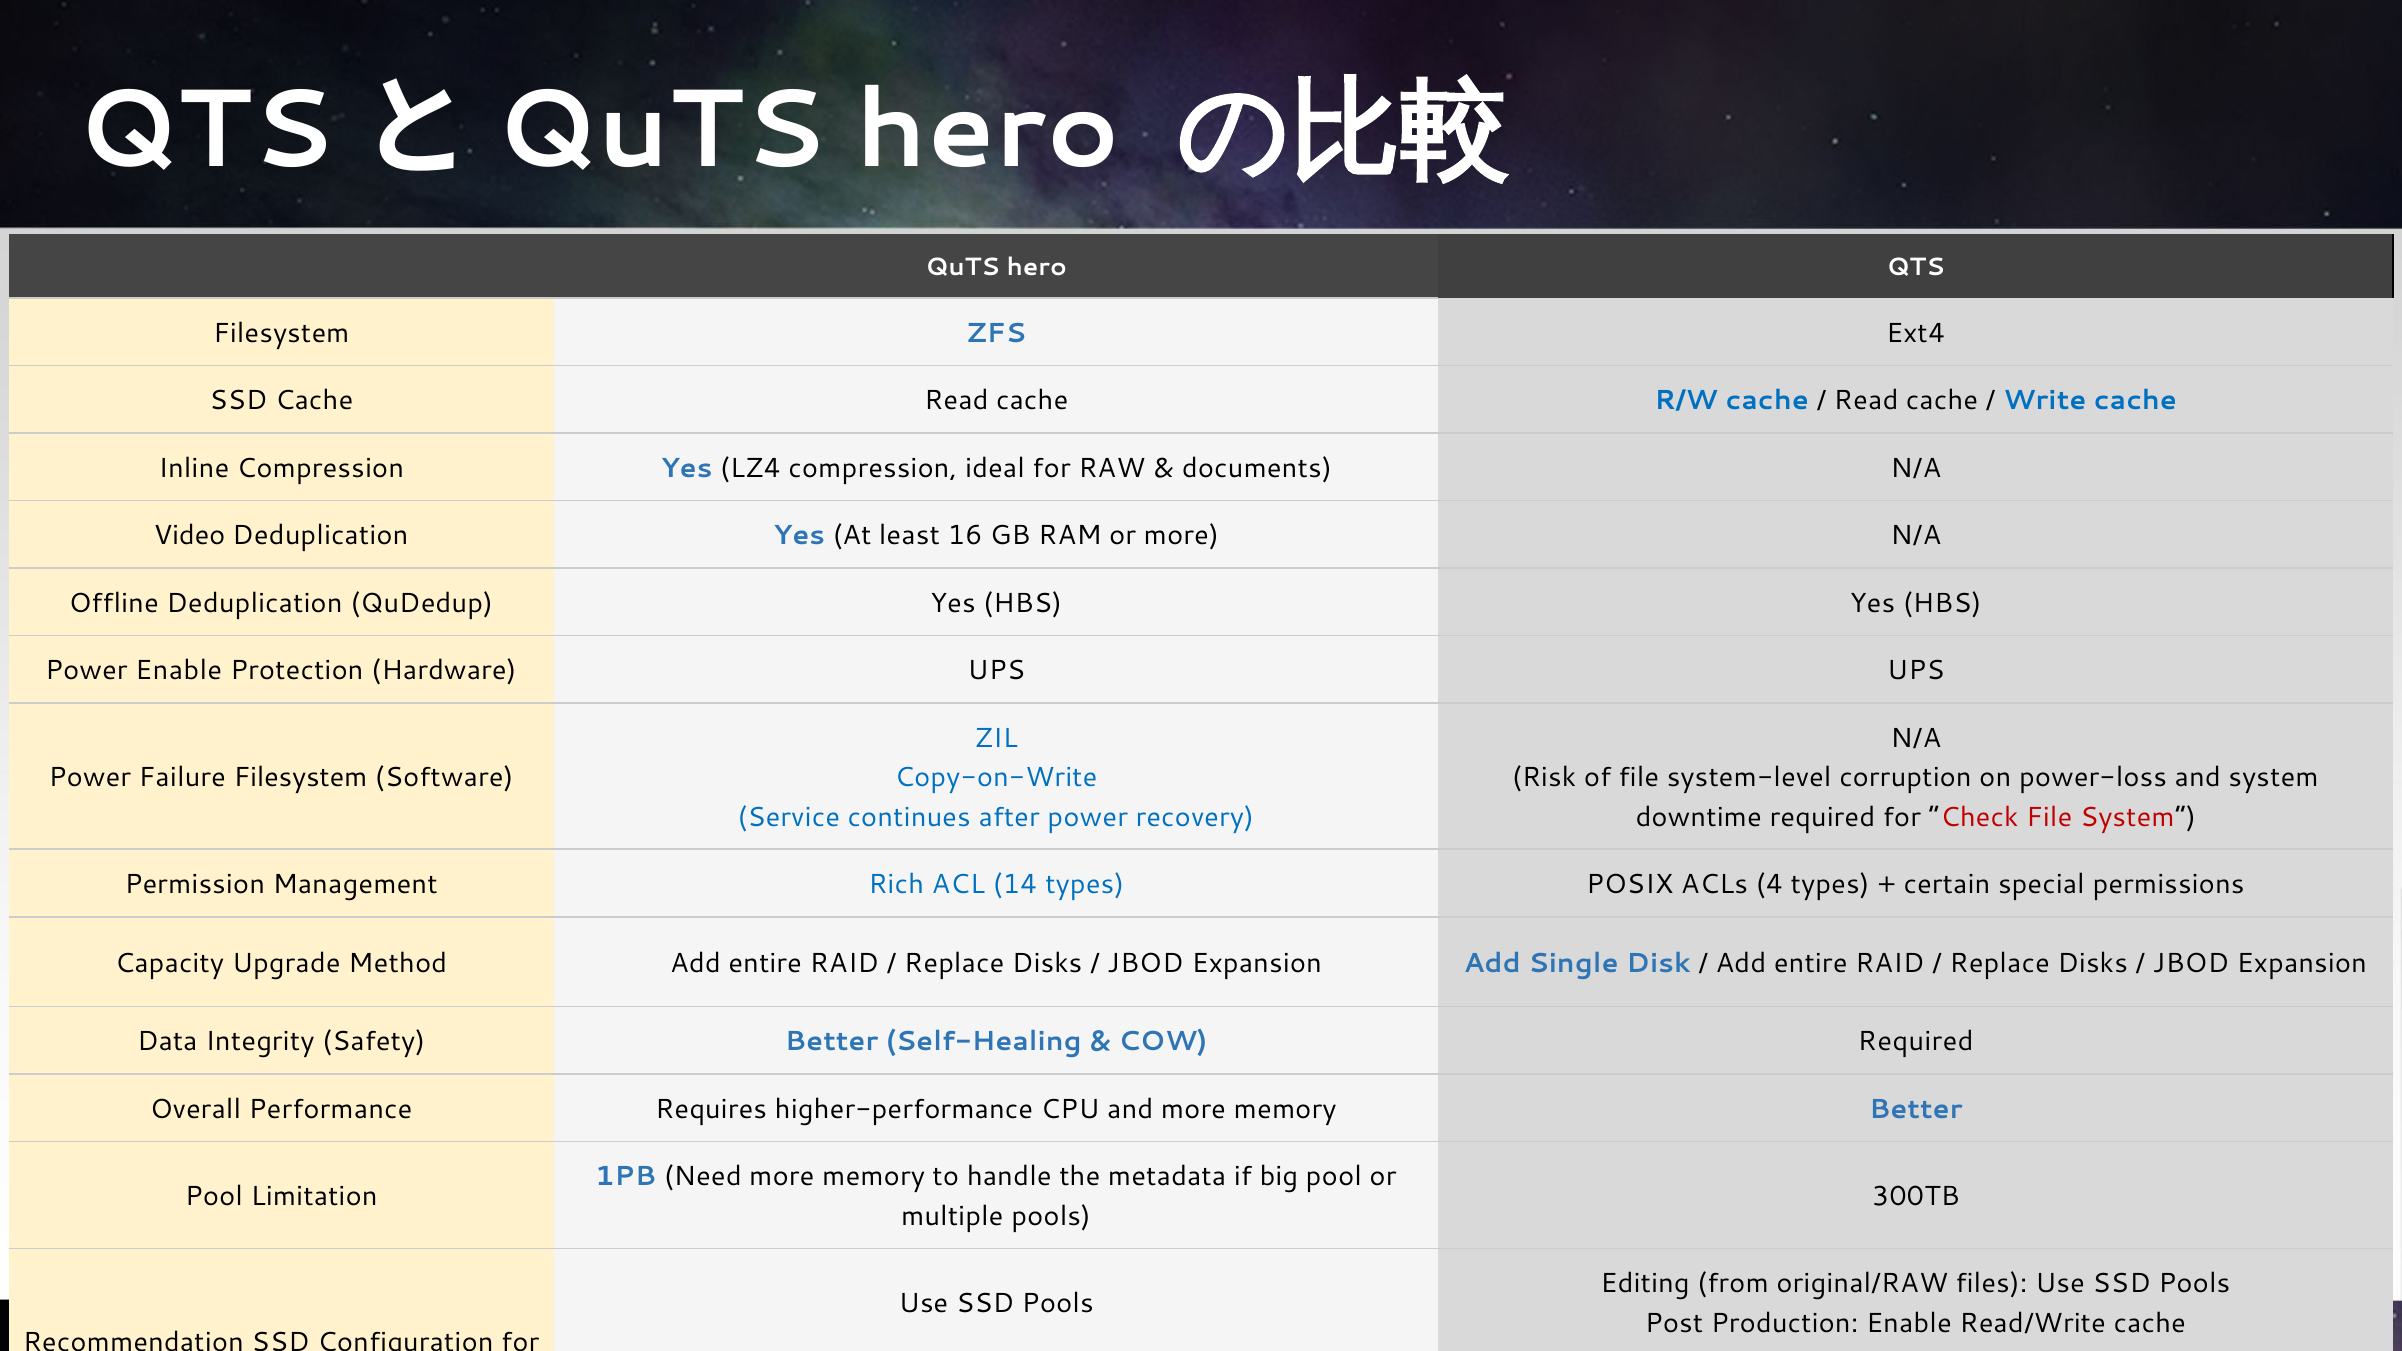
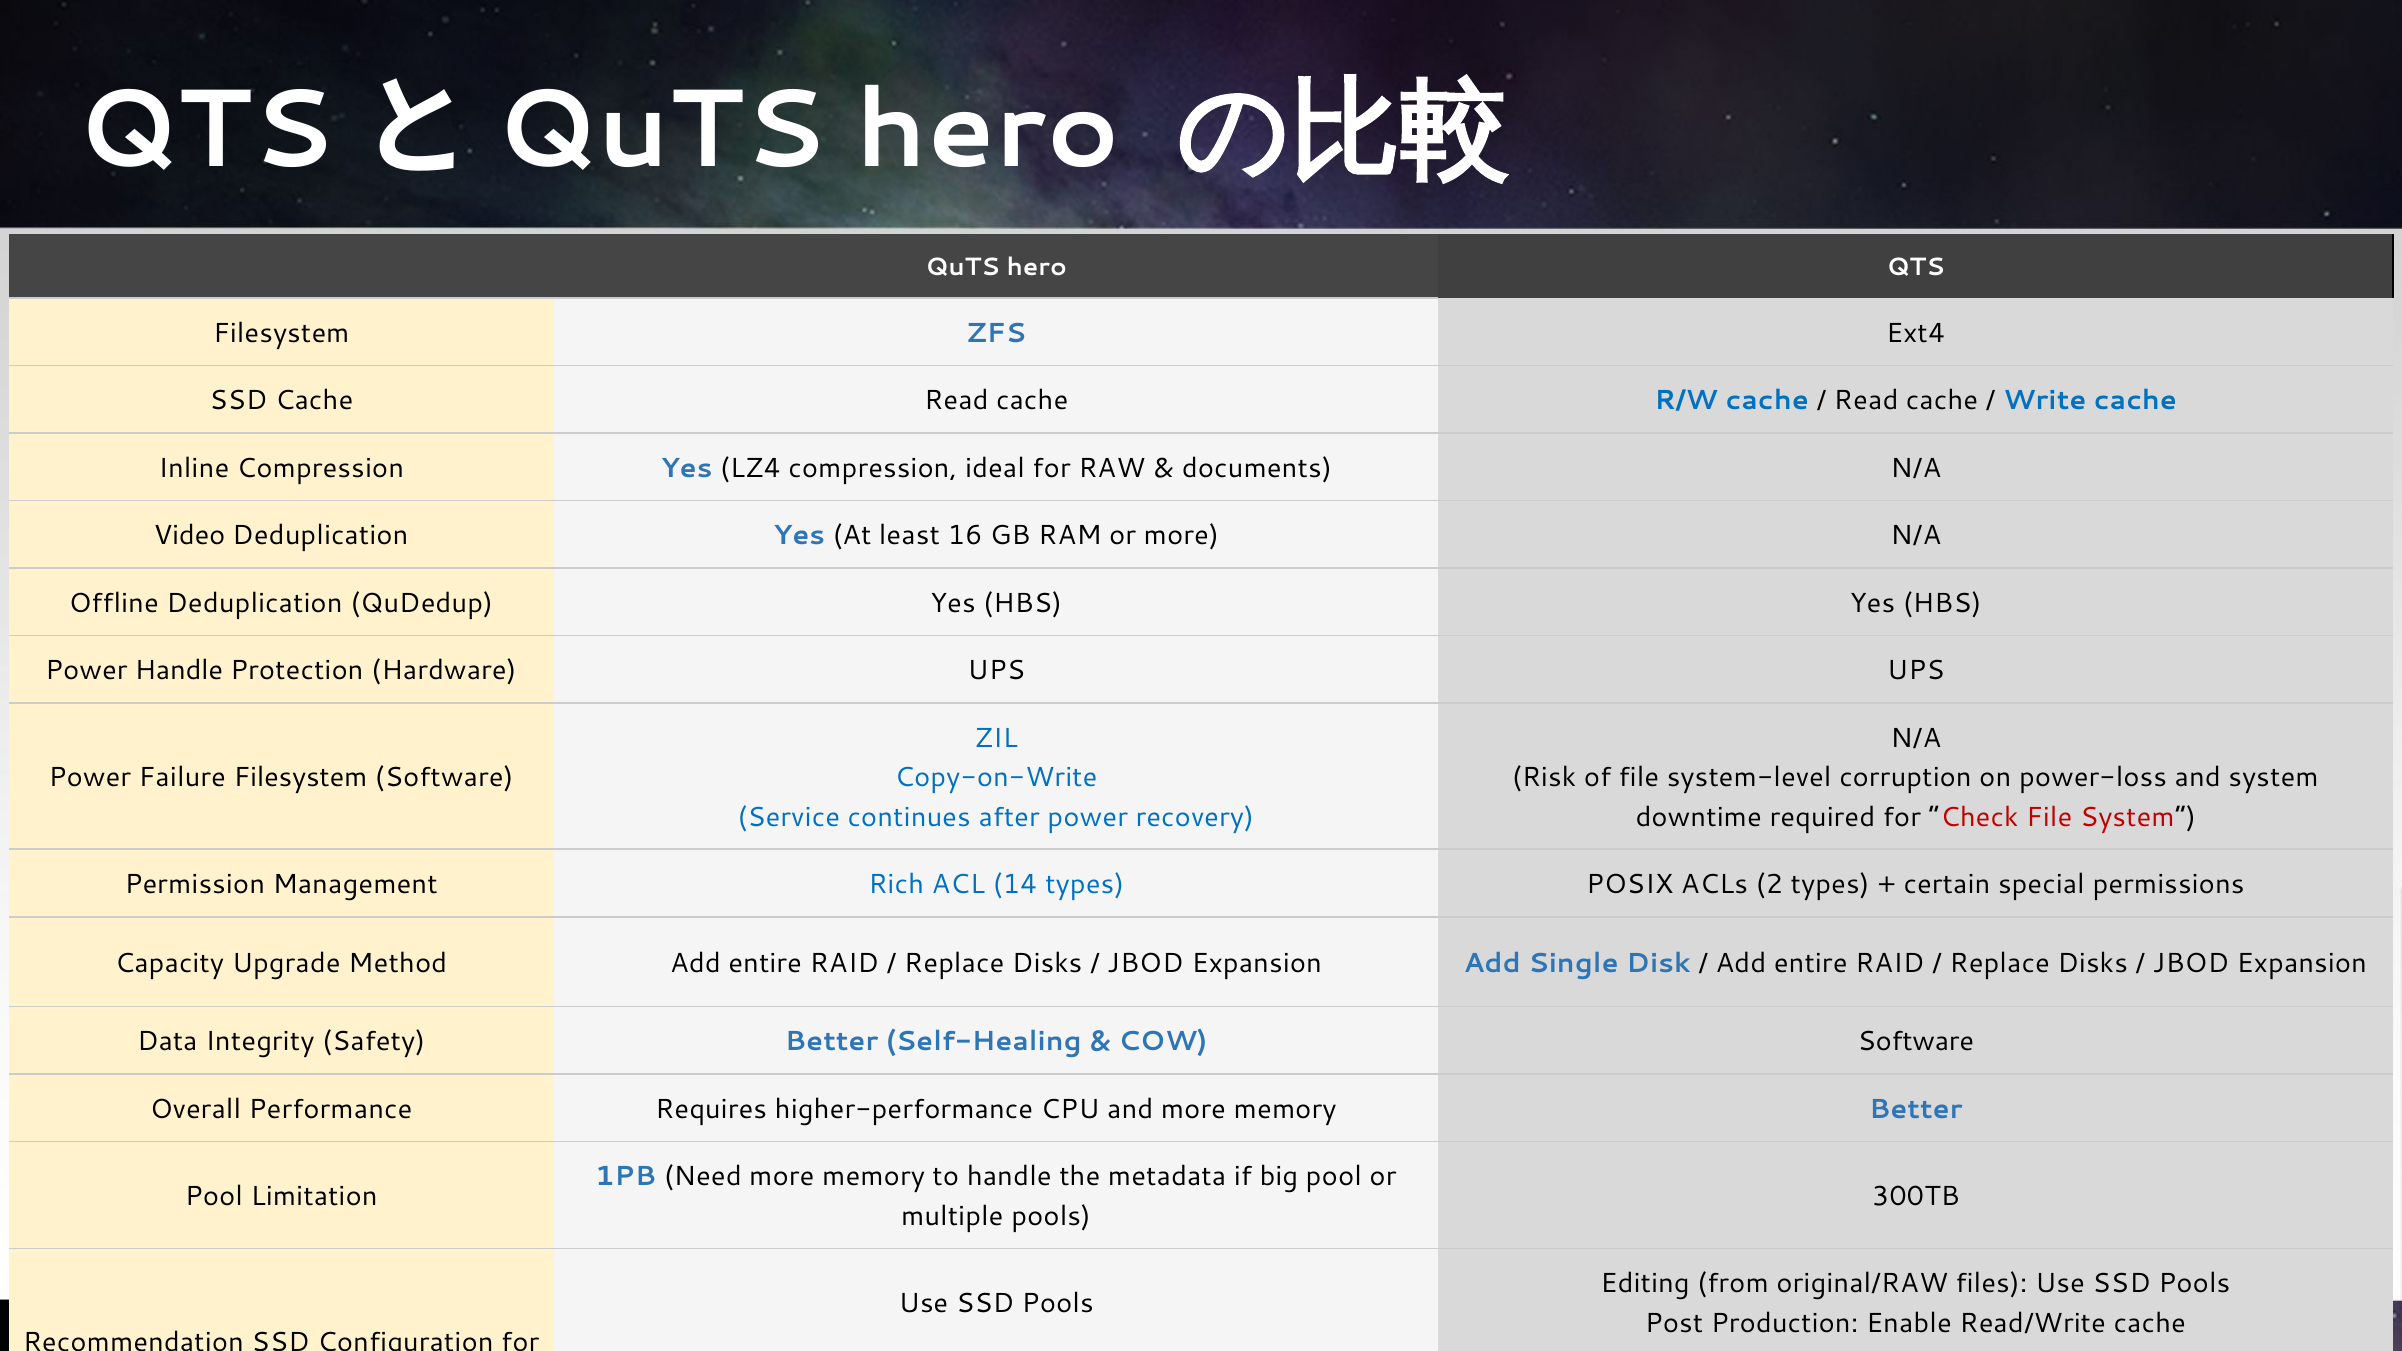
Power Enable: Enable -> Handle
4: 4 -> 2
COW Required: Required -> Software
